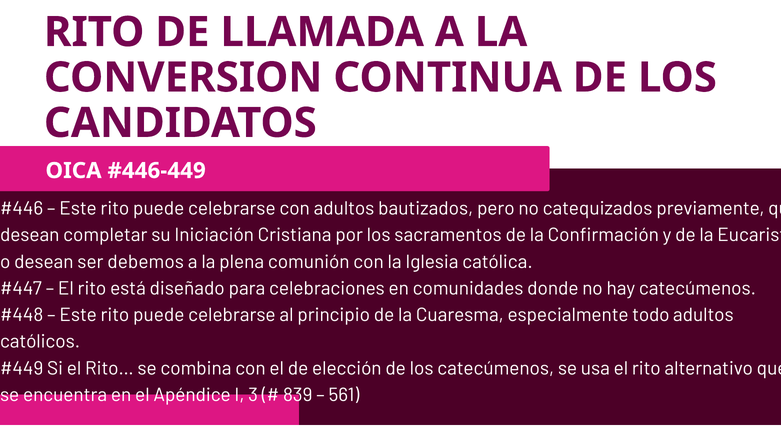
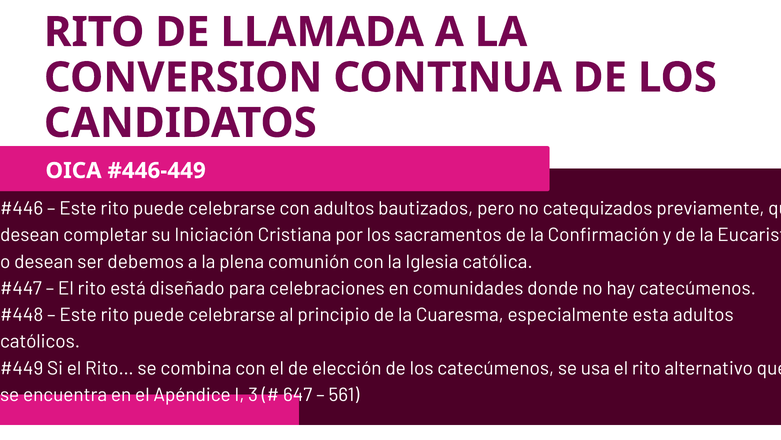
todo: todo -> esta
839: 839 -> 647
